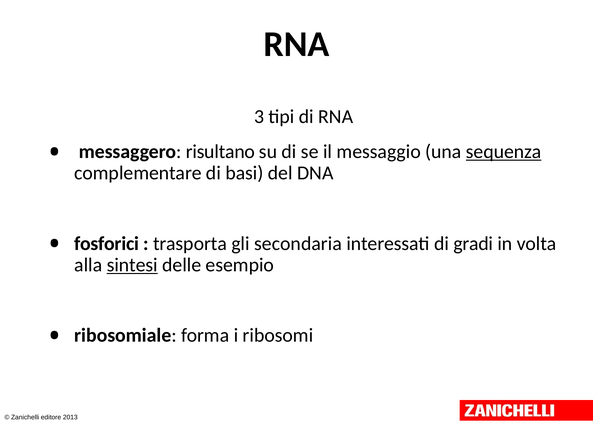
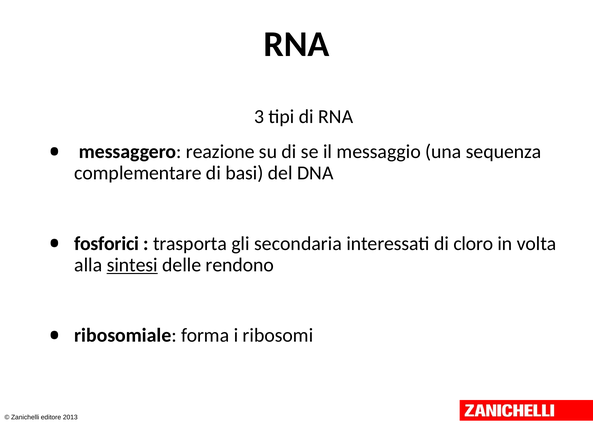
risultano: risultano -> reazione
sequenza underline: present -> none
gradi: gradi -> cloro
esempio: esempio -> rendono
